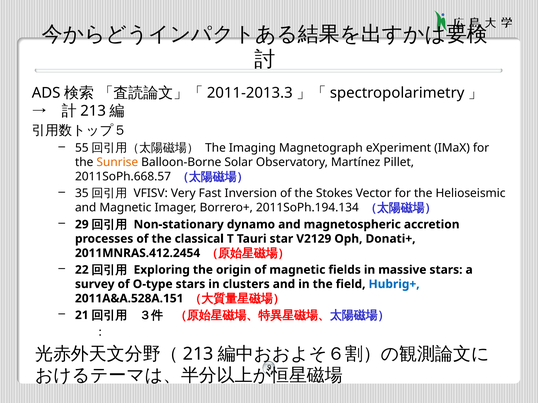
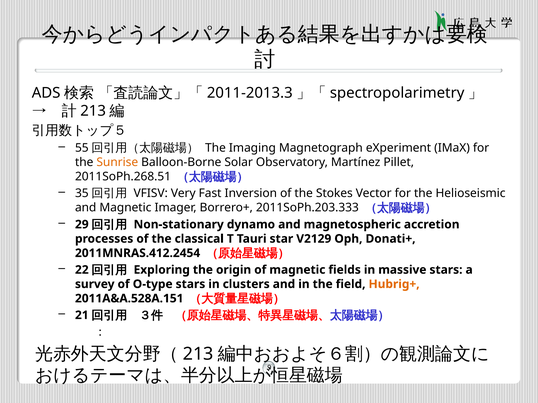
2011SoPh.668.57: 2011SoPh.668.57 -> 2011SoPh.268.51
2011SoPh.194.134: 2011SoPh.194.134 -> 2011SoPh.203.333
Hubrig+ colour: blue -> orange
